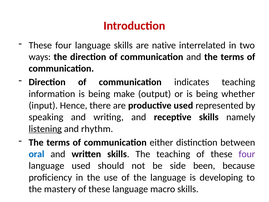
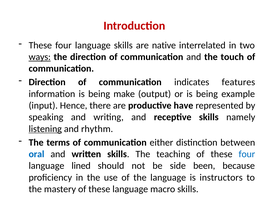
ways underline: none -> present
and the terms: terms -> touch
indicates teaching: teaching -> features
whether: whether -> example
productive used: used -> have
four at (247, 154) colour: purple -> blue
language used: used -> lined
developing: developing -> instructors
